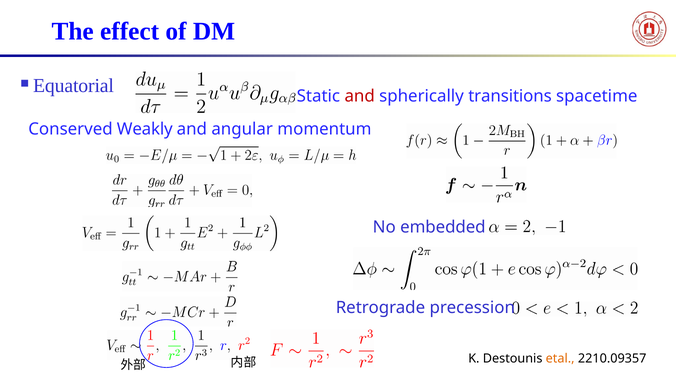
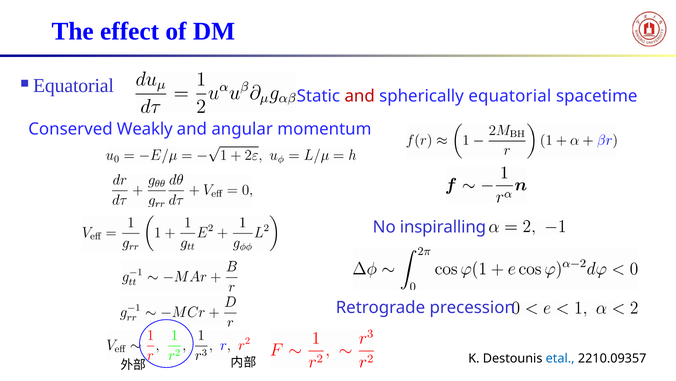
spherically transitions: transitions -> equatorial
embedded: embedded -> inspiralling
etal colour: orange -> blue
